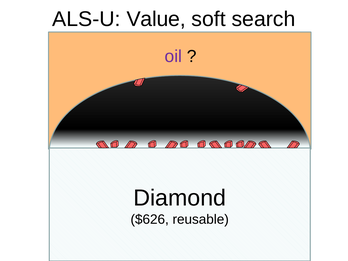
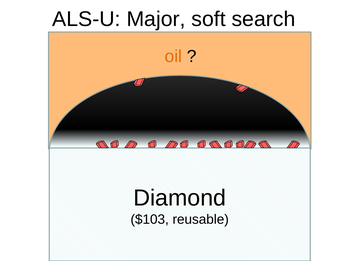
Value: Value -> Major
oil colour: purple -> orange
$626: $626 -> $103
